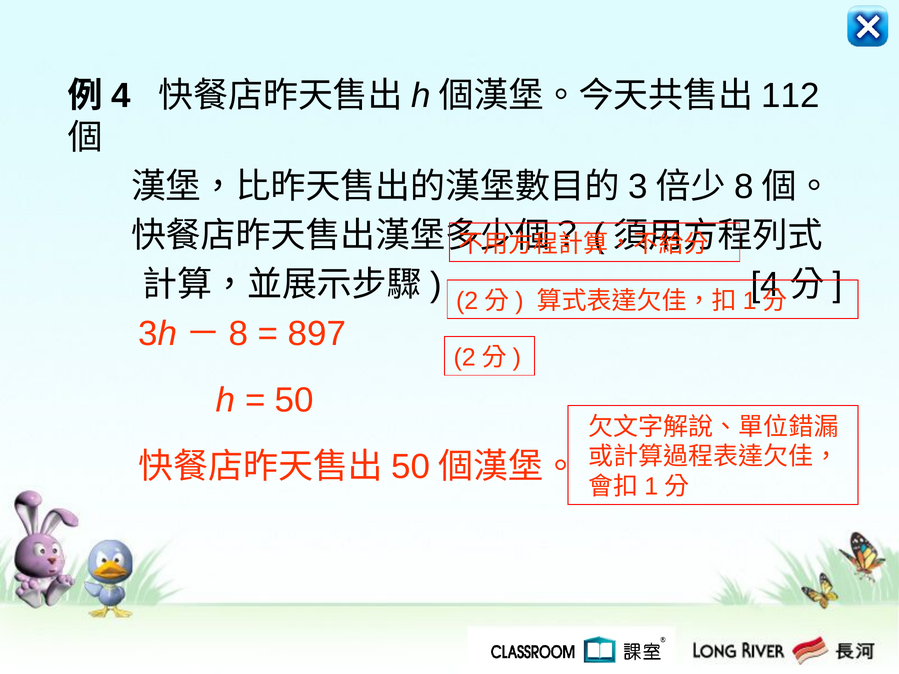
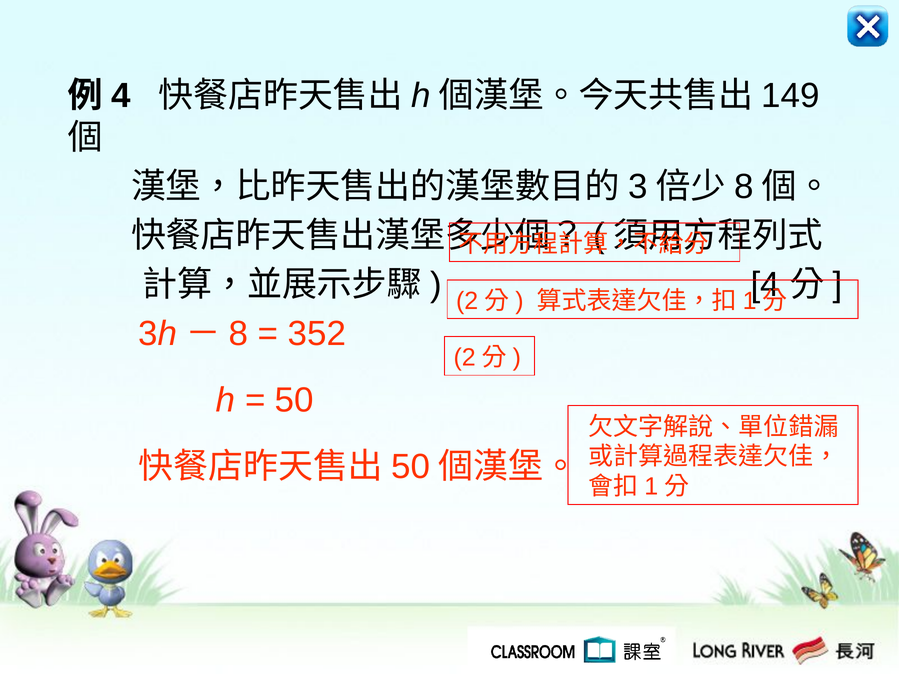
112: 112 -> 149
897: 897 -> 352
